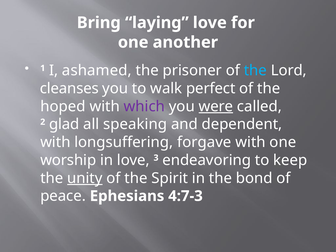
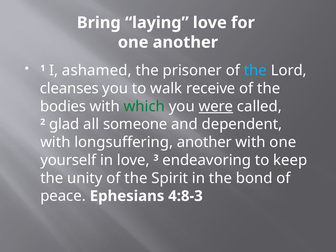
perfect: perfect -> receive
hoped: hoped -> bodies
which colour: purple -> green
speaking: speaking -> someone
longsuffering forgave: forgave -> another
worship: worship -> yourself
unity underline: present -> none
4:7-3: 4:7-3 -> 4:8-3
